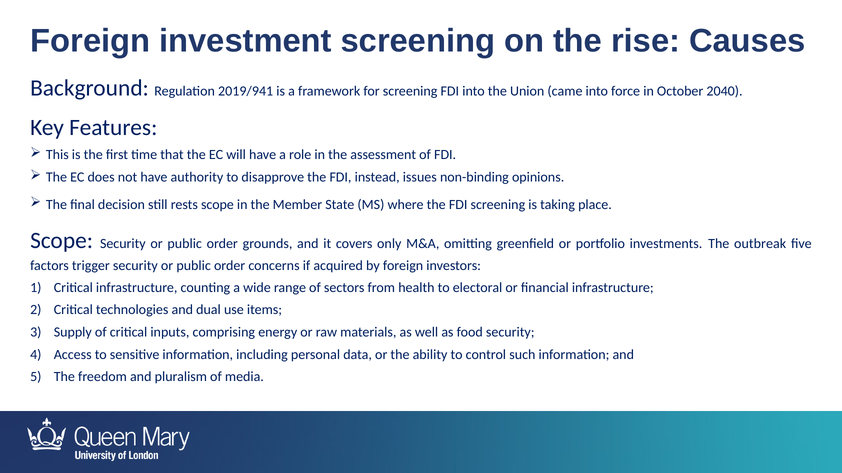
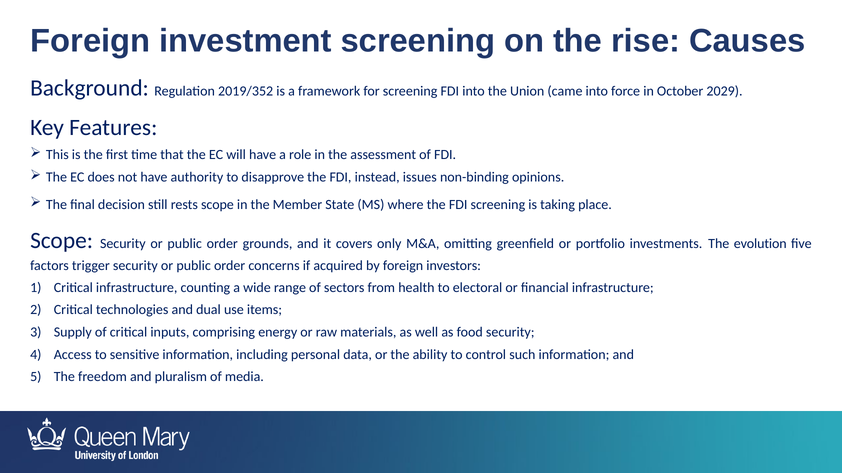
2019/941: 2019/941 -> 2019/352
2040: 2040 -> 2029
outbreak: outbreak -> evolution
